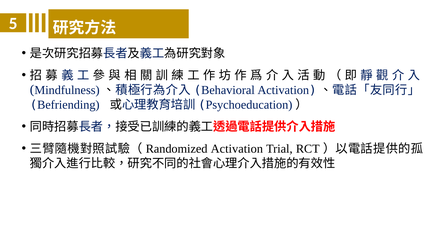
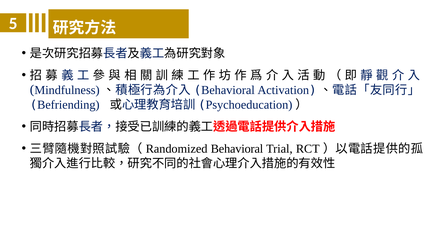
Activation at (237, 149): Activation -> Behavioral
